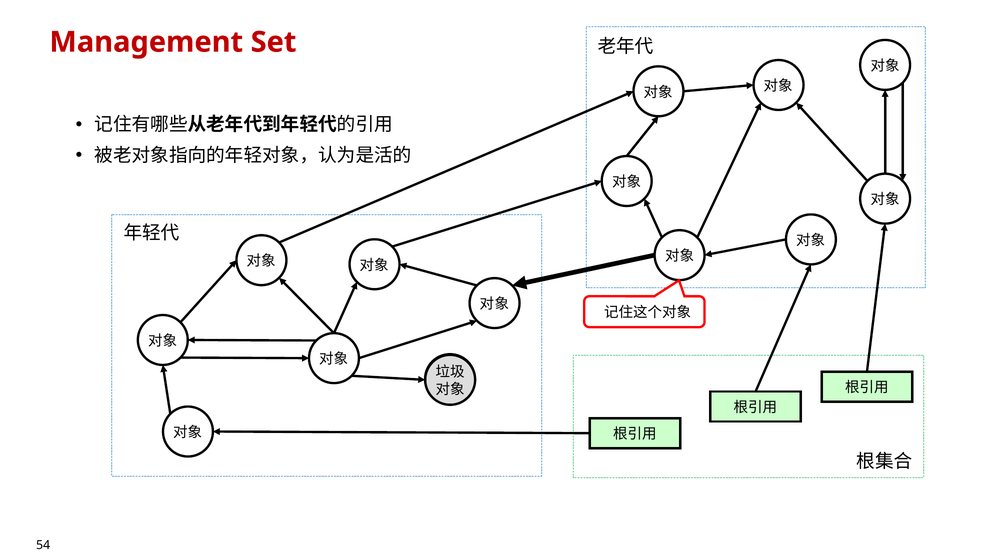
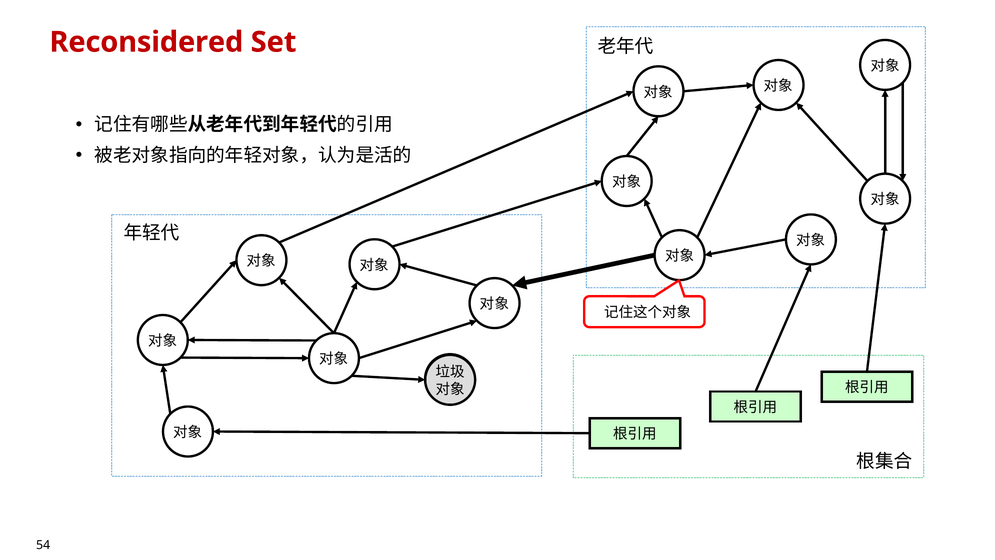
Management: Management -> Reconsidered
